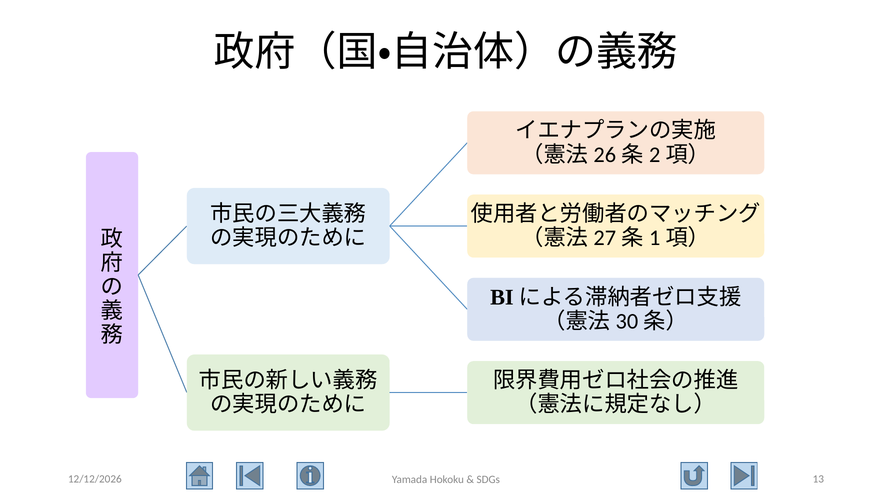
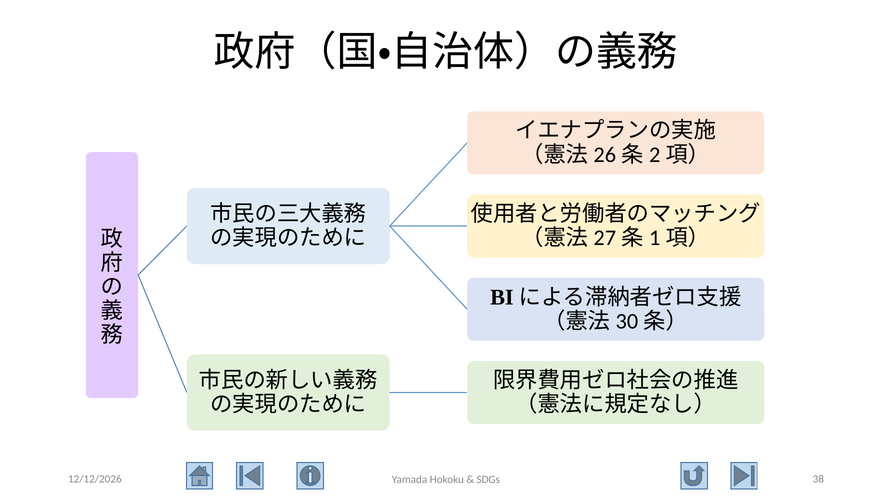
13: 13 -> 38
